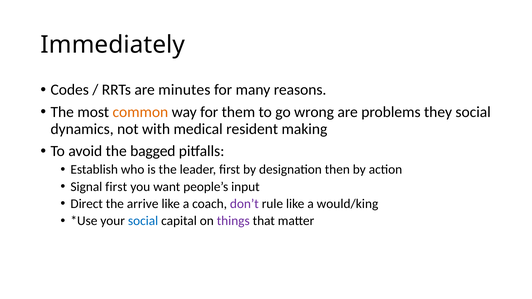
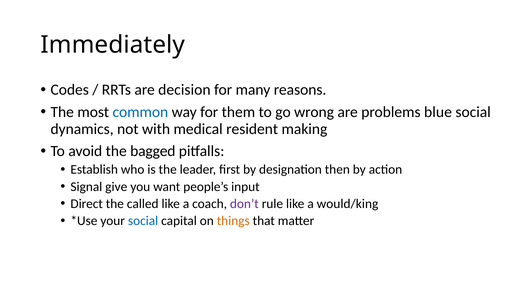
minutes: minutes -> decision
common colour: orange -> blue
they: they -> blue
Signal first: first -> give
arrive: arrive -> called
things colour: purple -> orange
